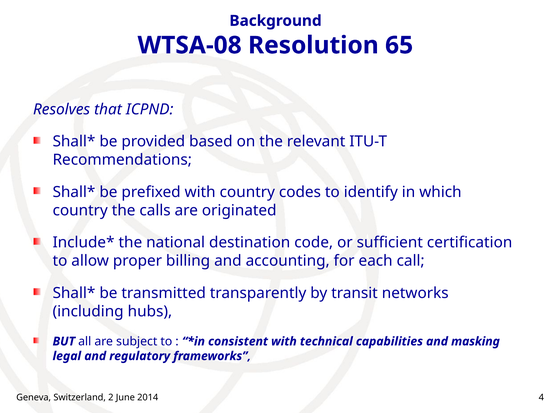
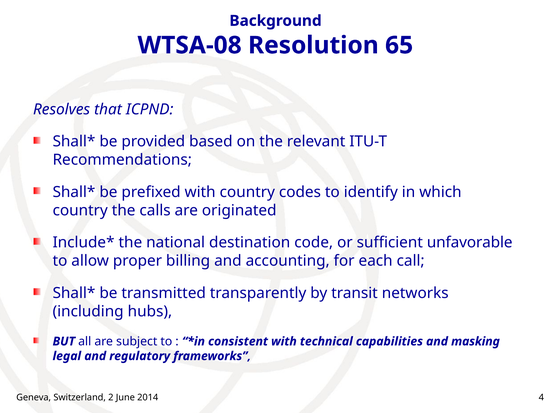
certification: certification -> unfavorable
